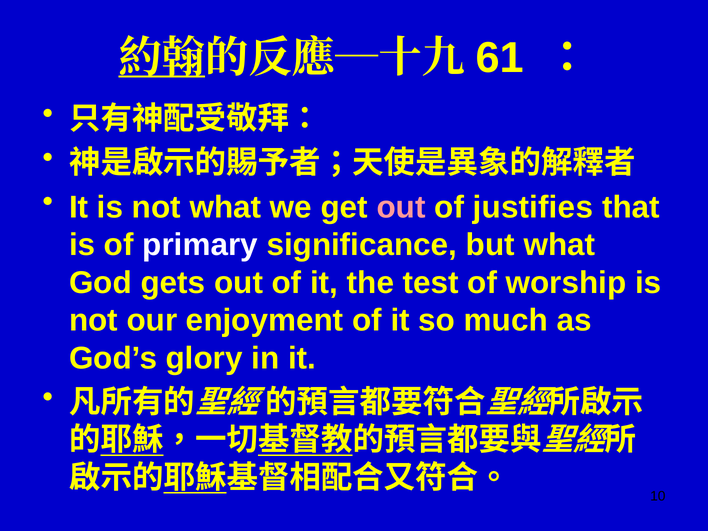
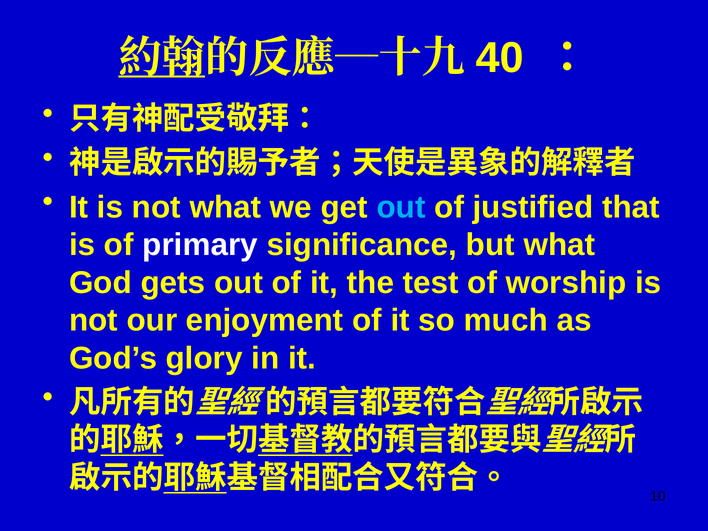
61: 61 -> 40
out at (401, 207) colour: pink -> light blue
justifies: justifies -> justified
